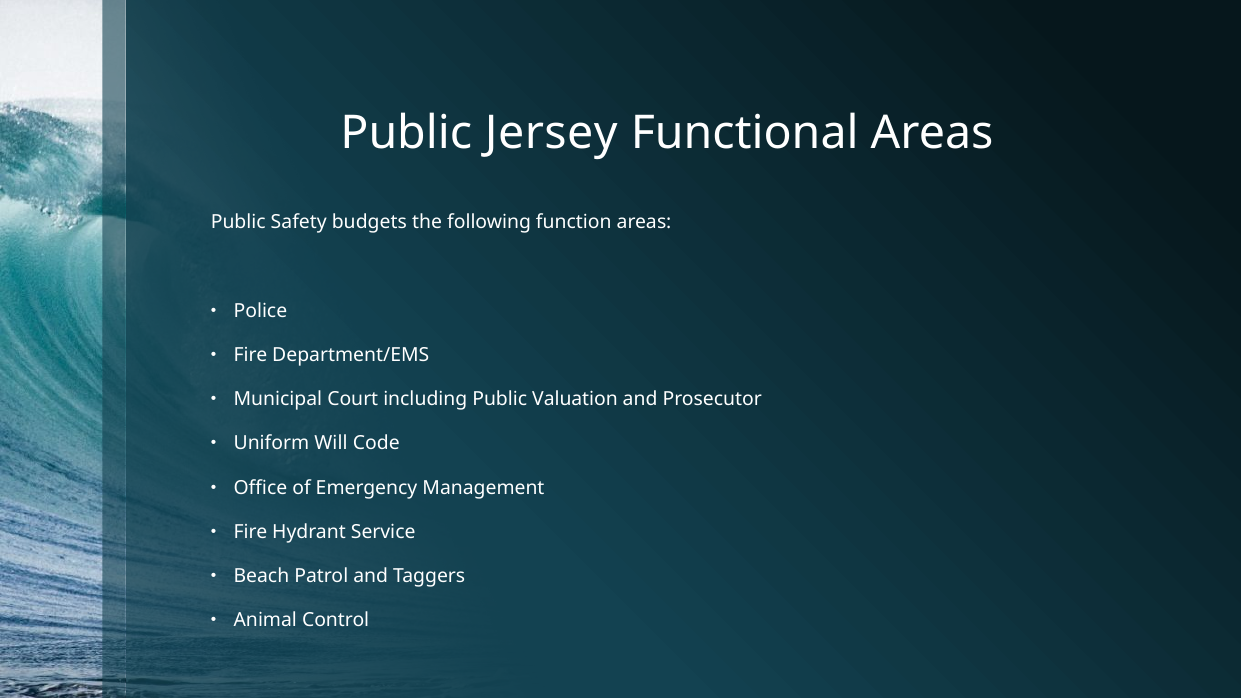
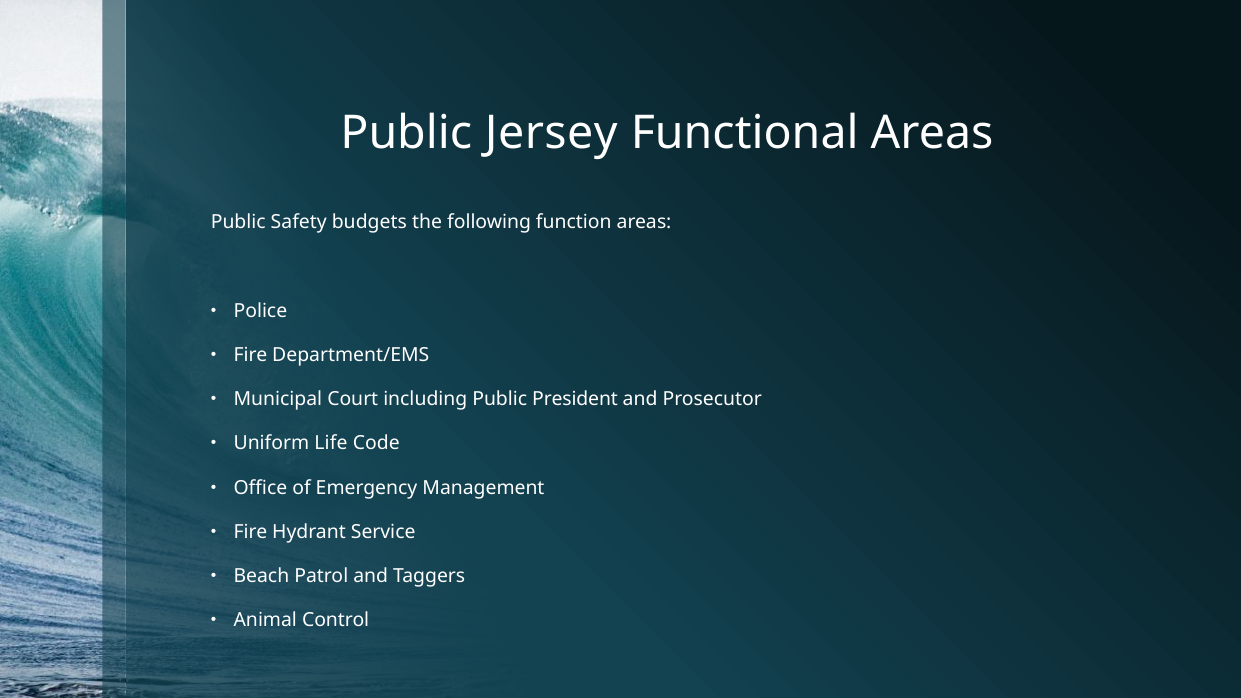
Valuation: Valuation -> President
Will: Will -> Life
